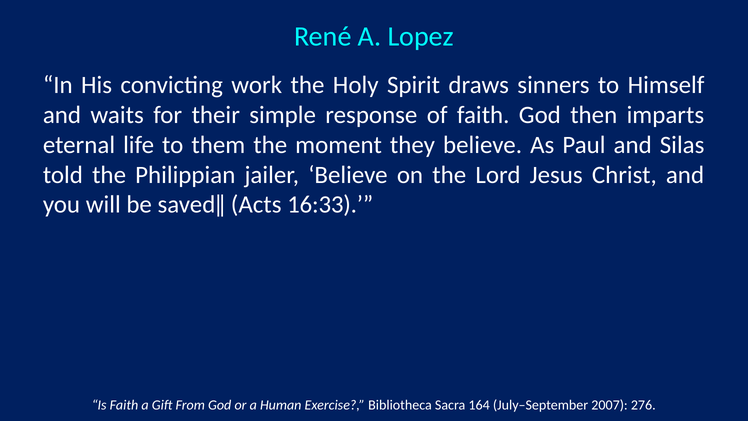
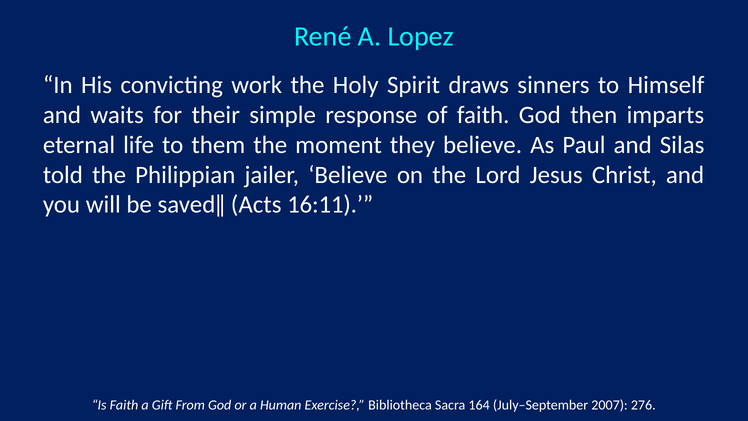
16:33: 16:33 -> 16:11
